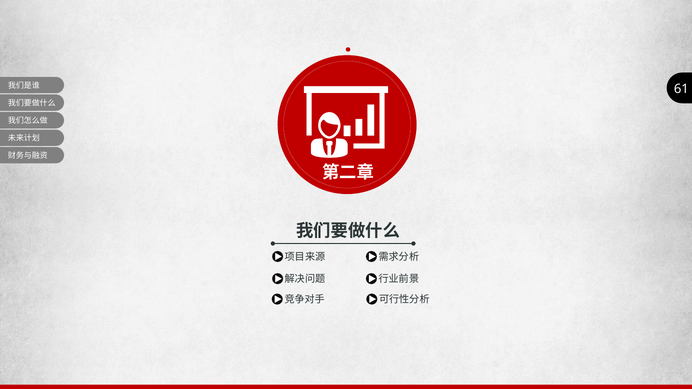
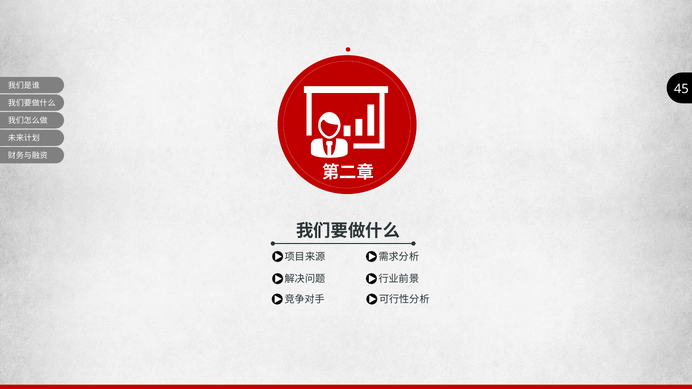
61: 61 -> 45
